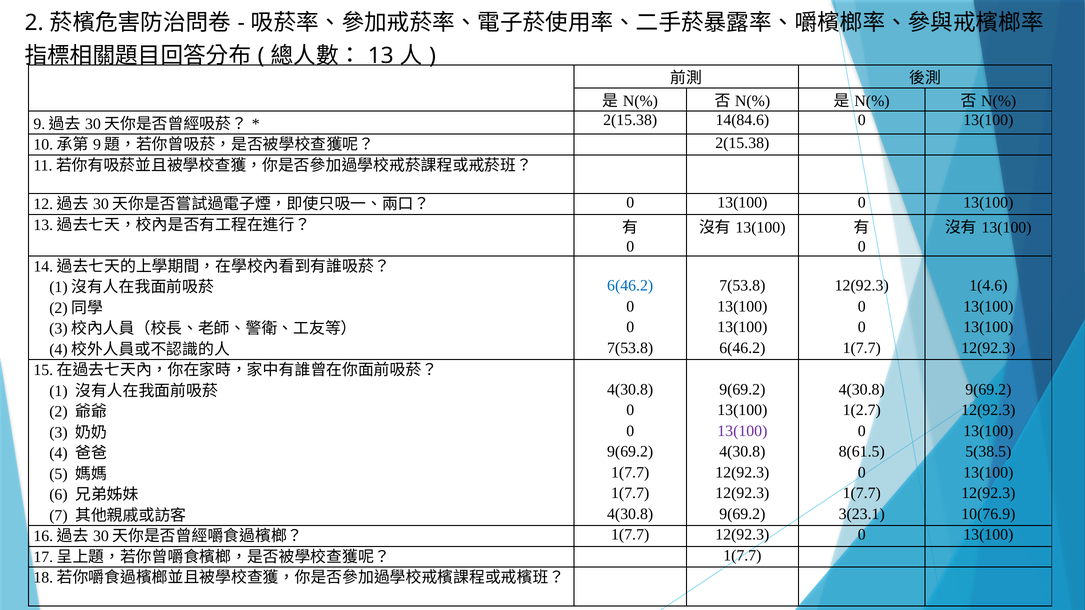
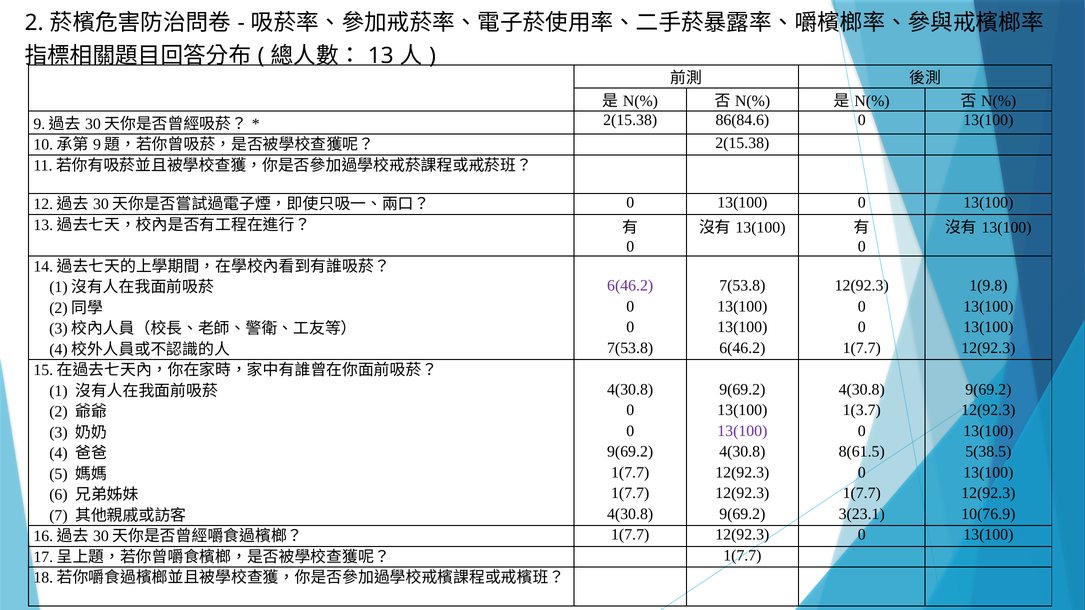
14(84.6: 14(84.6 -> 86(84.6
6(46.2 at (630, 286) colour: blue -> purple
1(4.6: 1(4.6 -> 1(9.8
1(2.7: 1(2.7 -> 1(3.7
